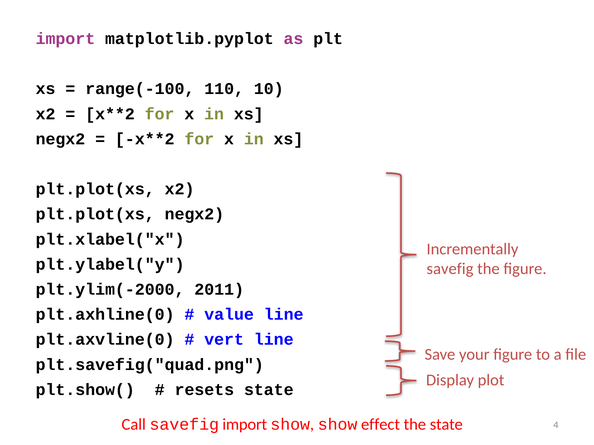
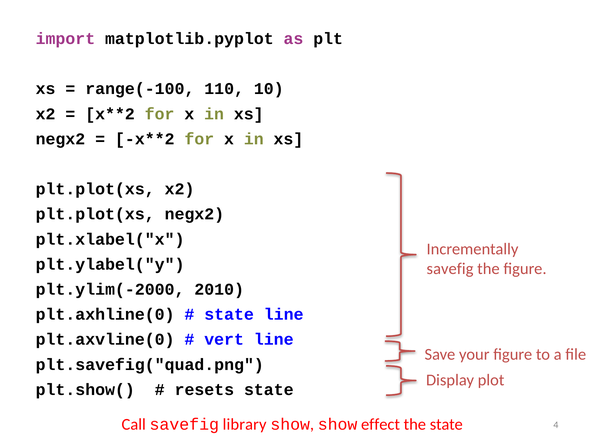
2011: 2011 -> 2010
value at (229, 315): value -> state
savefig import: import -> library
